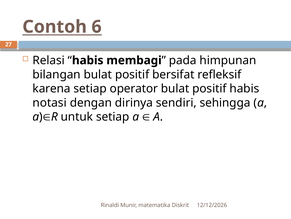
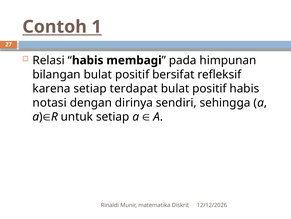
6: 6 -> 1
operator: operator -> terdapat
